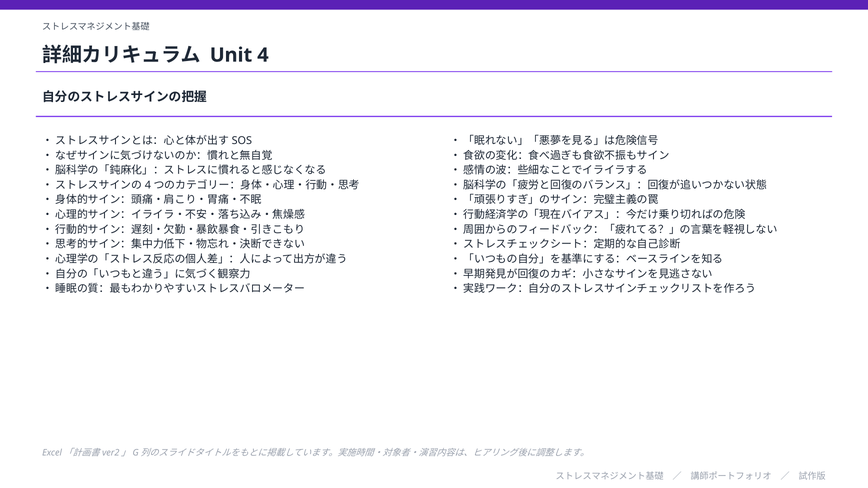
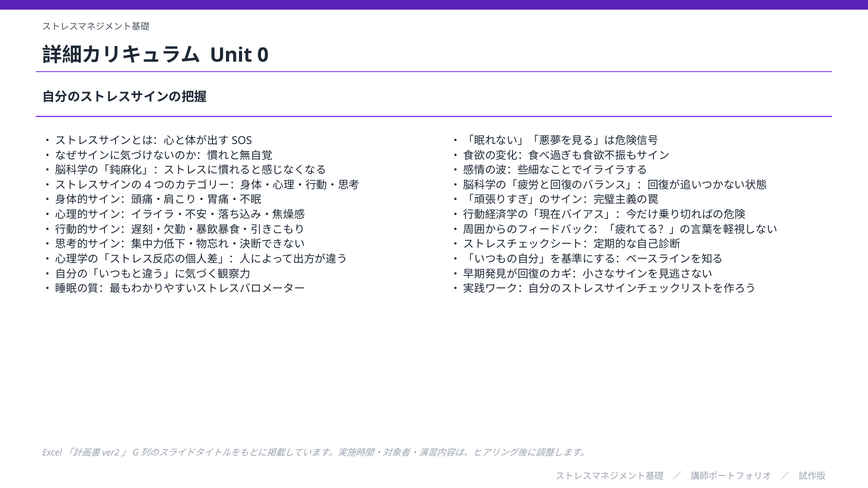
4: 4 -> 0
